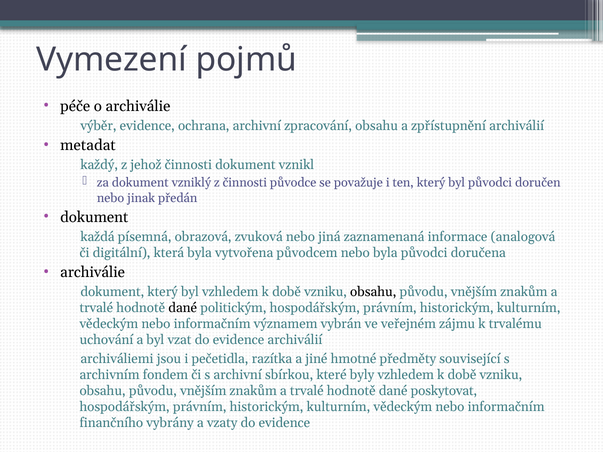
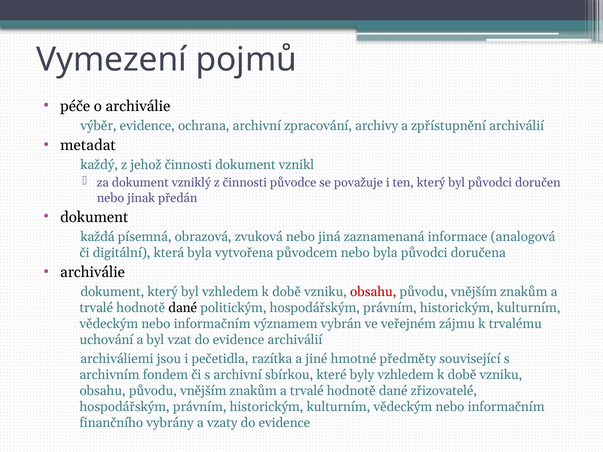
zpracování obsahu: obsahu -> archivy
obsahu at (373, 292) colour: black -> red
poskytovat: poskytovat -> zřizovatelé
